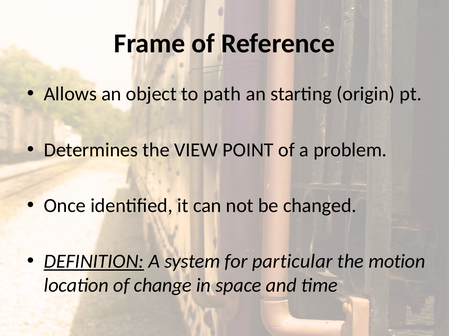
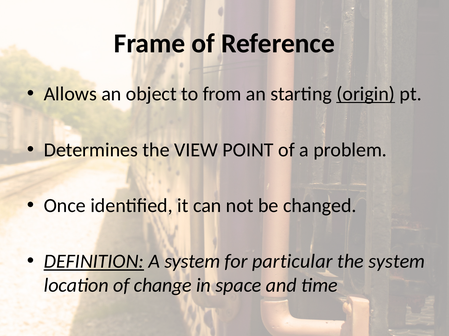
path: path -> from
origin underline: none -> present
the motion: motion -> system
